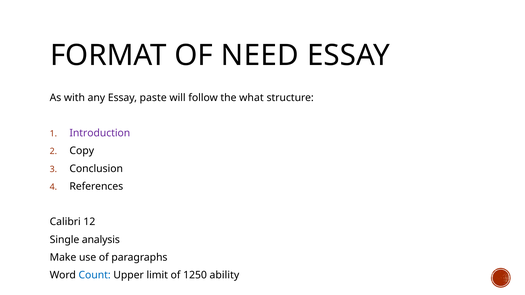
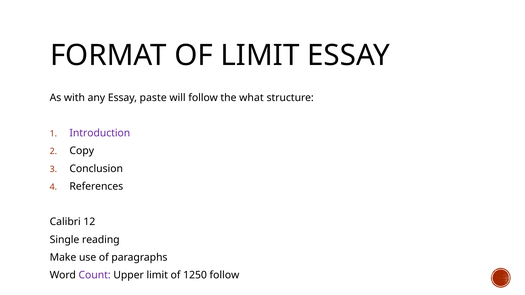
OF NEED: NEED -> LIMIT
analysis: analysis -> reading
Count colour: blue -> purple
1250 ability: ability -> follow
